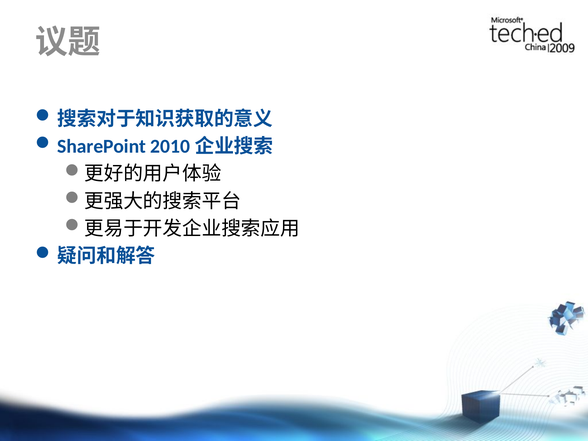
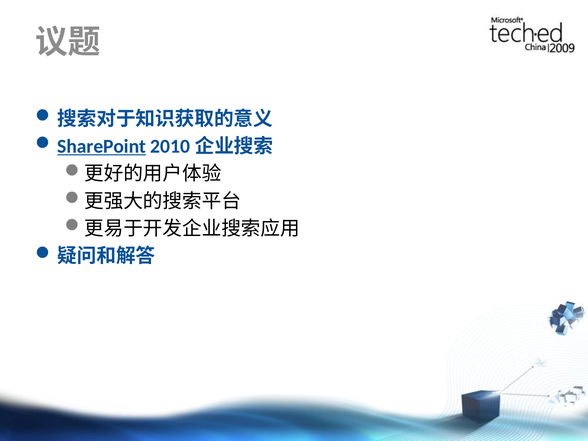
SharePoint underline: none -> present
